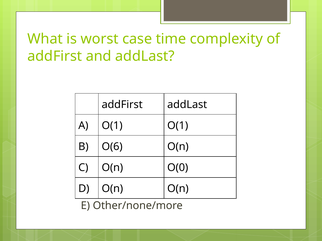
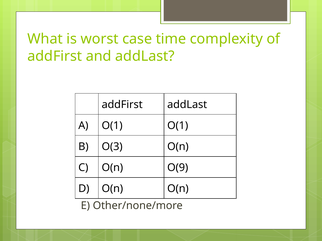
O(6: O(6 -> O(3
O(0: O(0 -> O(9
